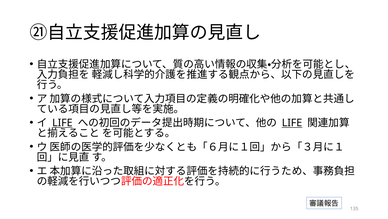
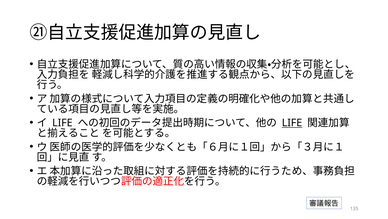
LIFE at (62, 123) underline: present -> none
